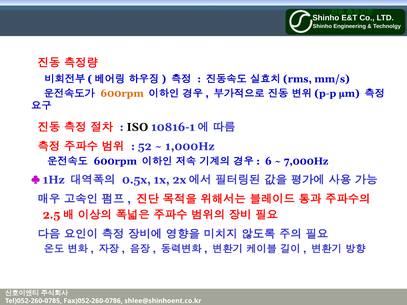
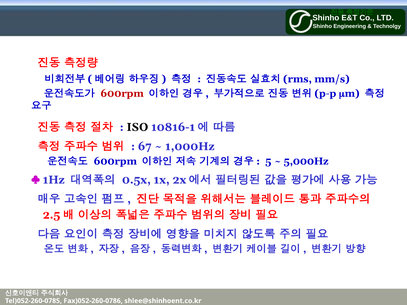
600rpm at (122, 94) colour: orange -> red
52: 52 -> 67
6: 6 -> 5
7,000Hz: 7,000Hz -> 5,000Hz
